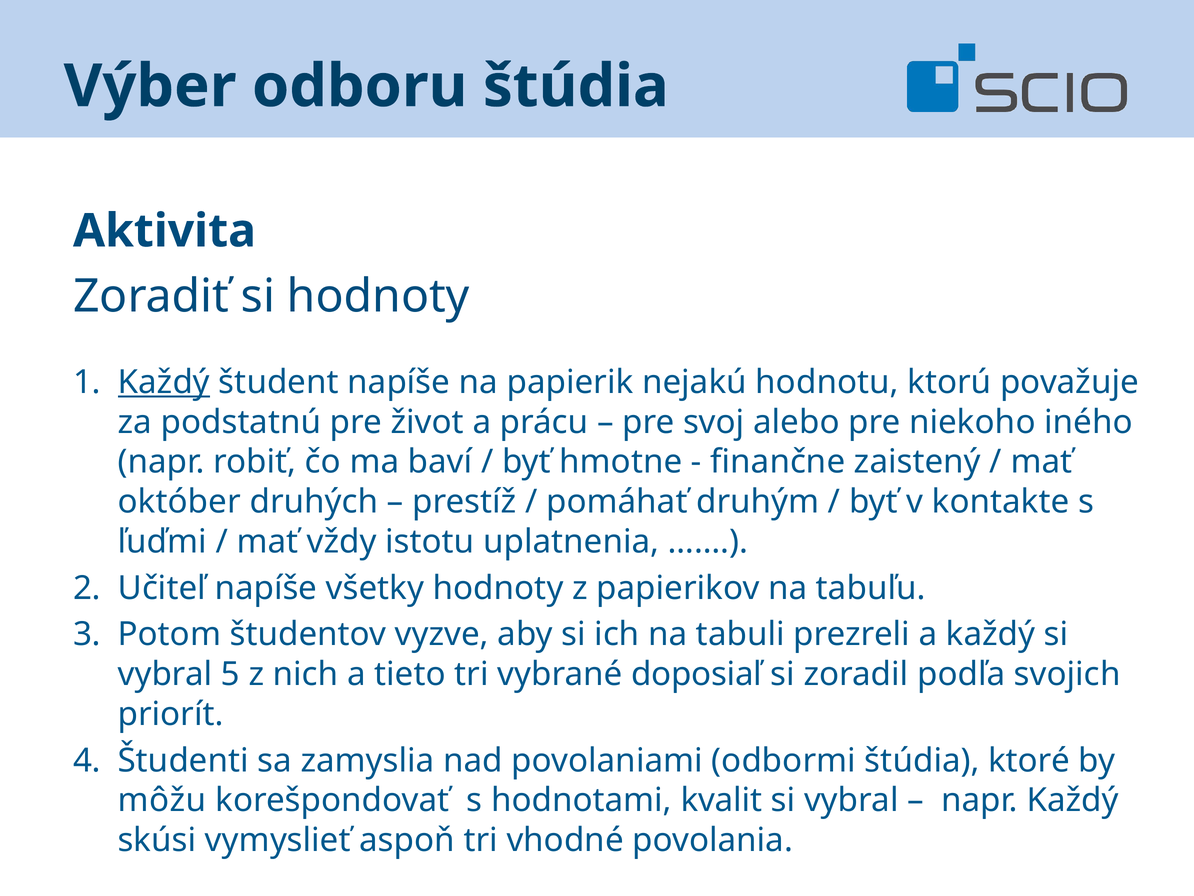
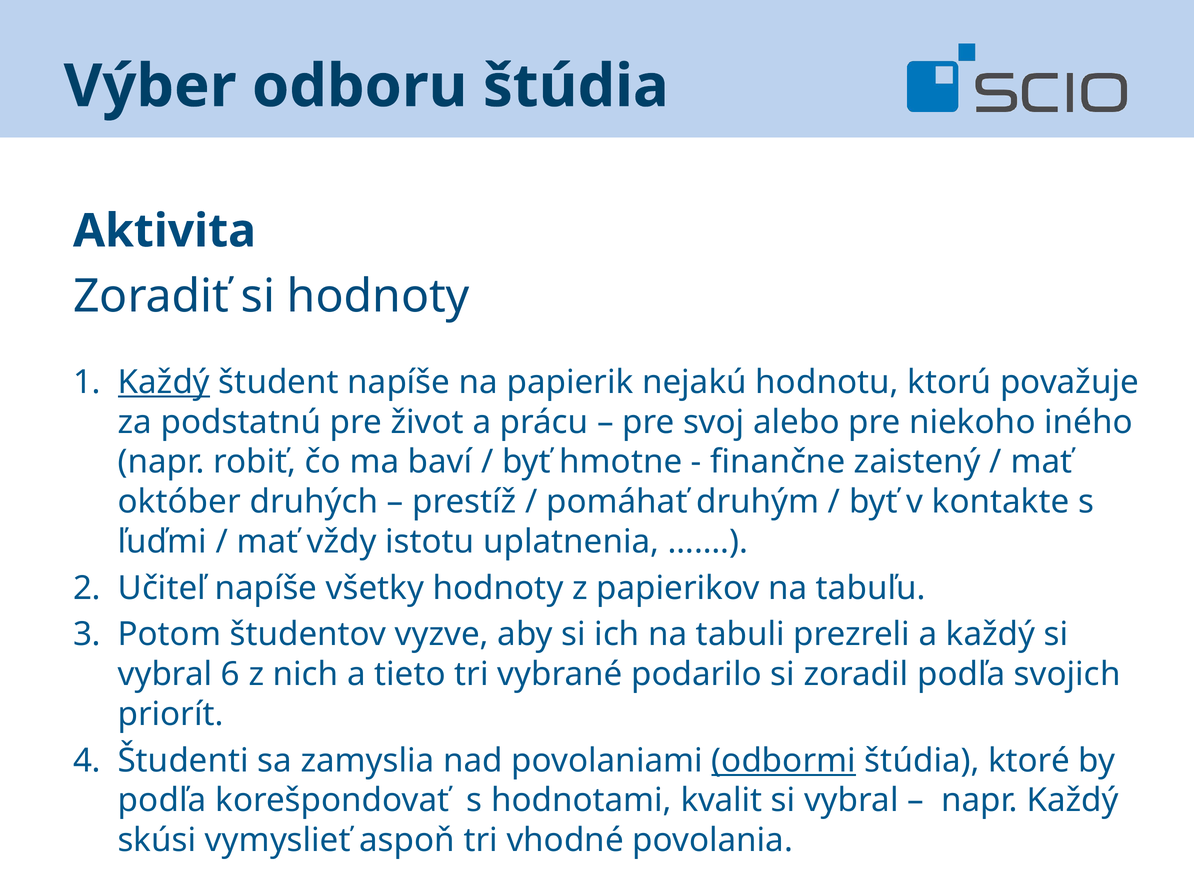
5: 5 -> 6
doposiaľ: doposiaľ -> podarilo
odbormi underline: none -> present
môžu at (162, 800): môžu -> podľa
